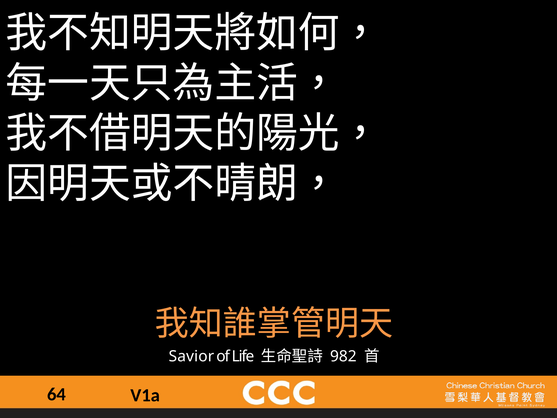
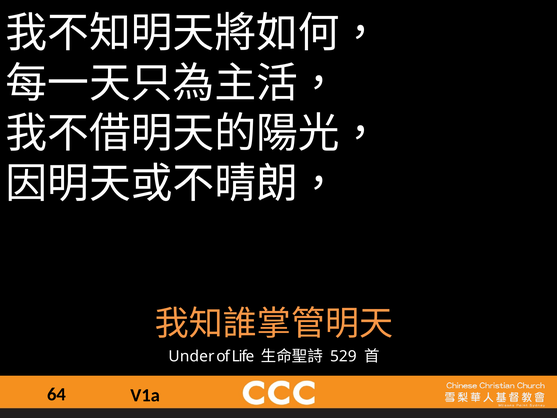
Savior: Savior -> Under
982: 982 -> 529
